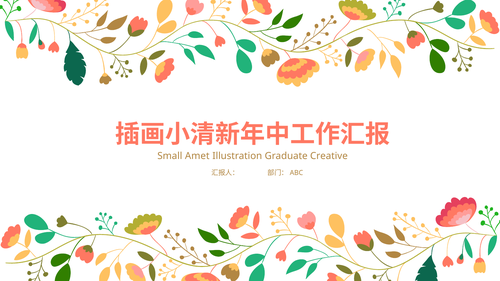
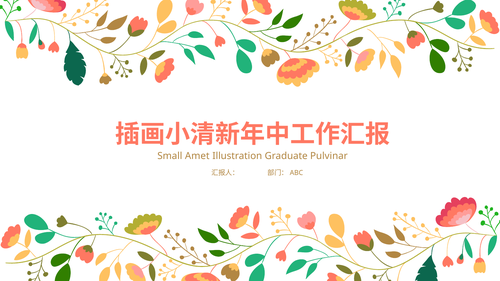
Creative: Creative -> Pulvinar
